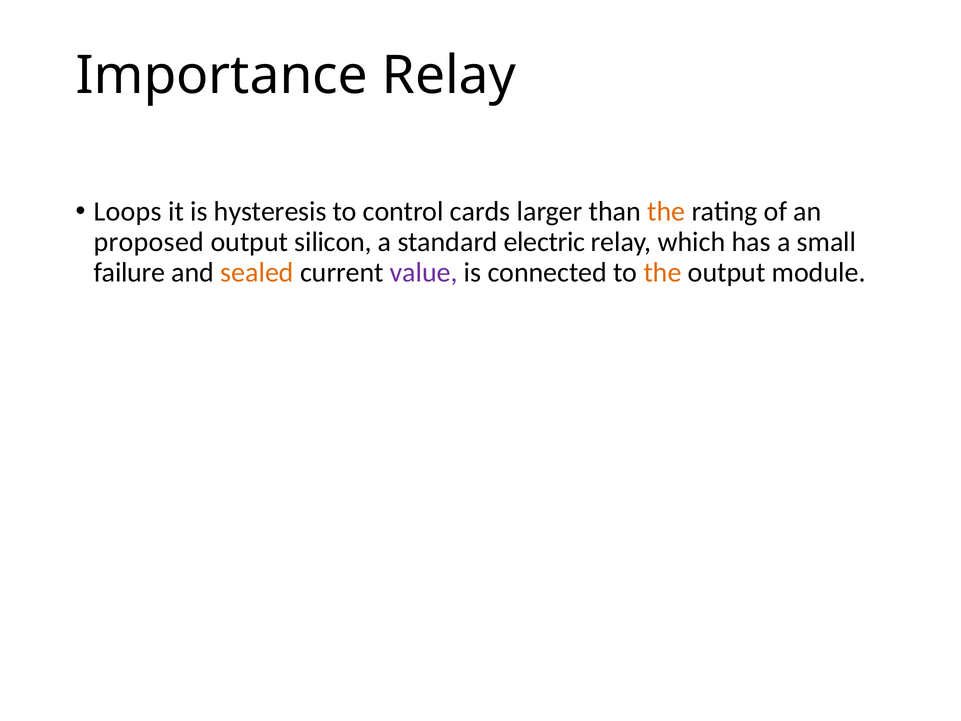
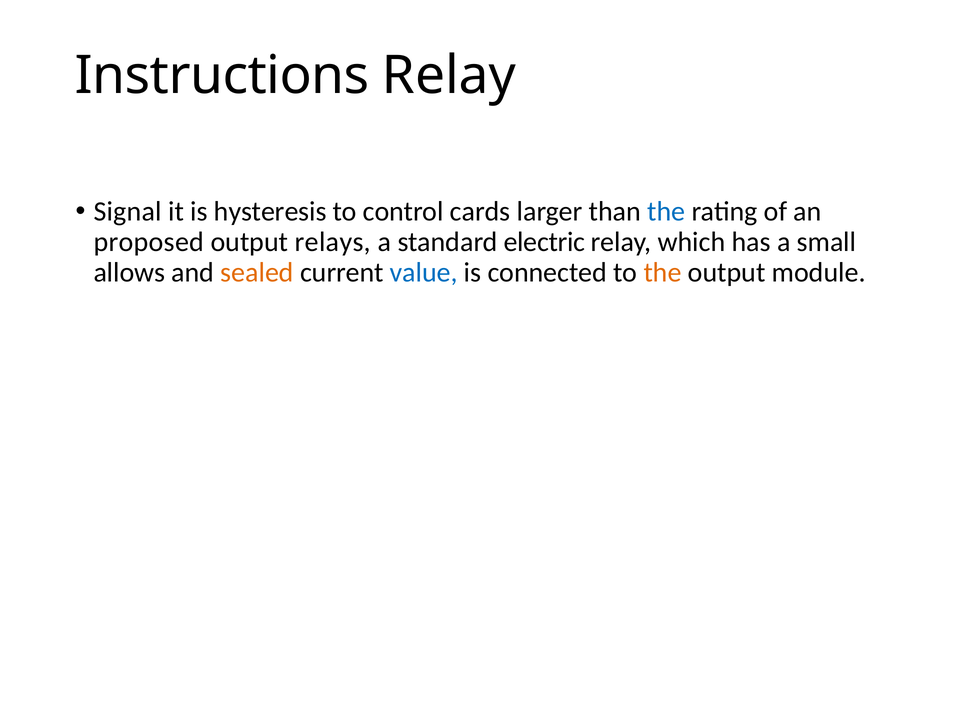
Importance: Importance -> Instructions
Loops: Loops -> Signal
the at (666, 212) colour: orange -> blue
silicon: silicon -> relays
failure: failure -> allows
value colour: purple -> blue
